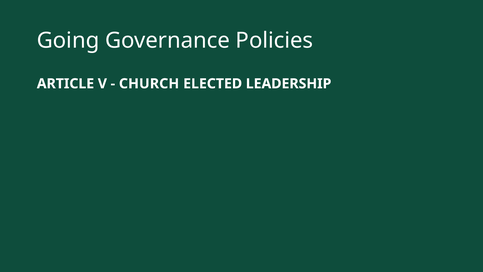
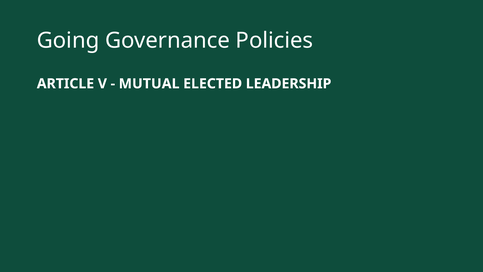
CHURCH: CHURCH -> MUTUAL
